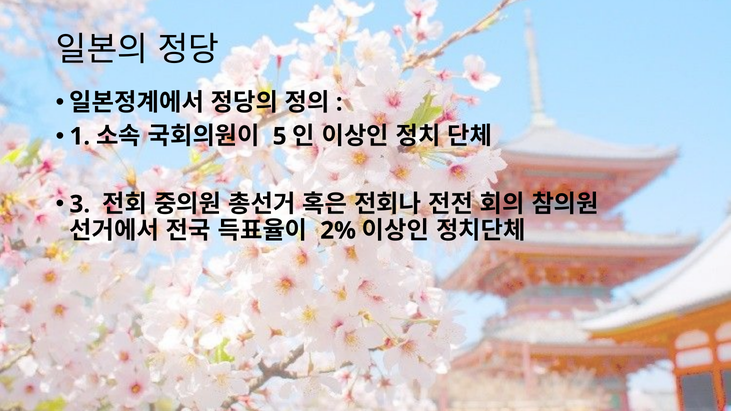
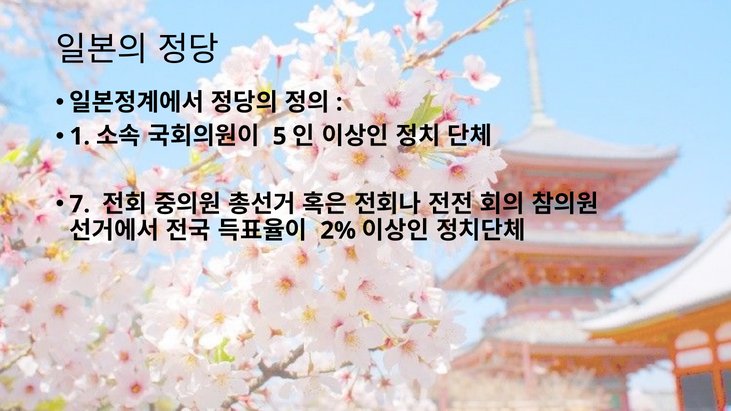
3: 3 -> 7
